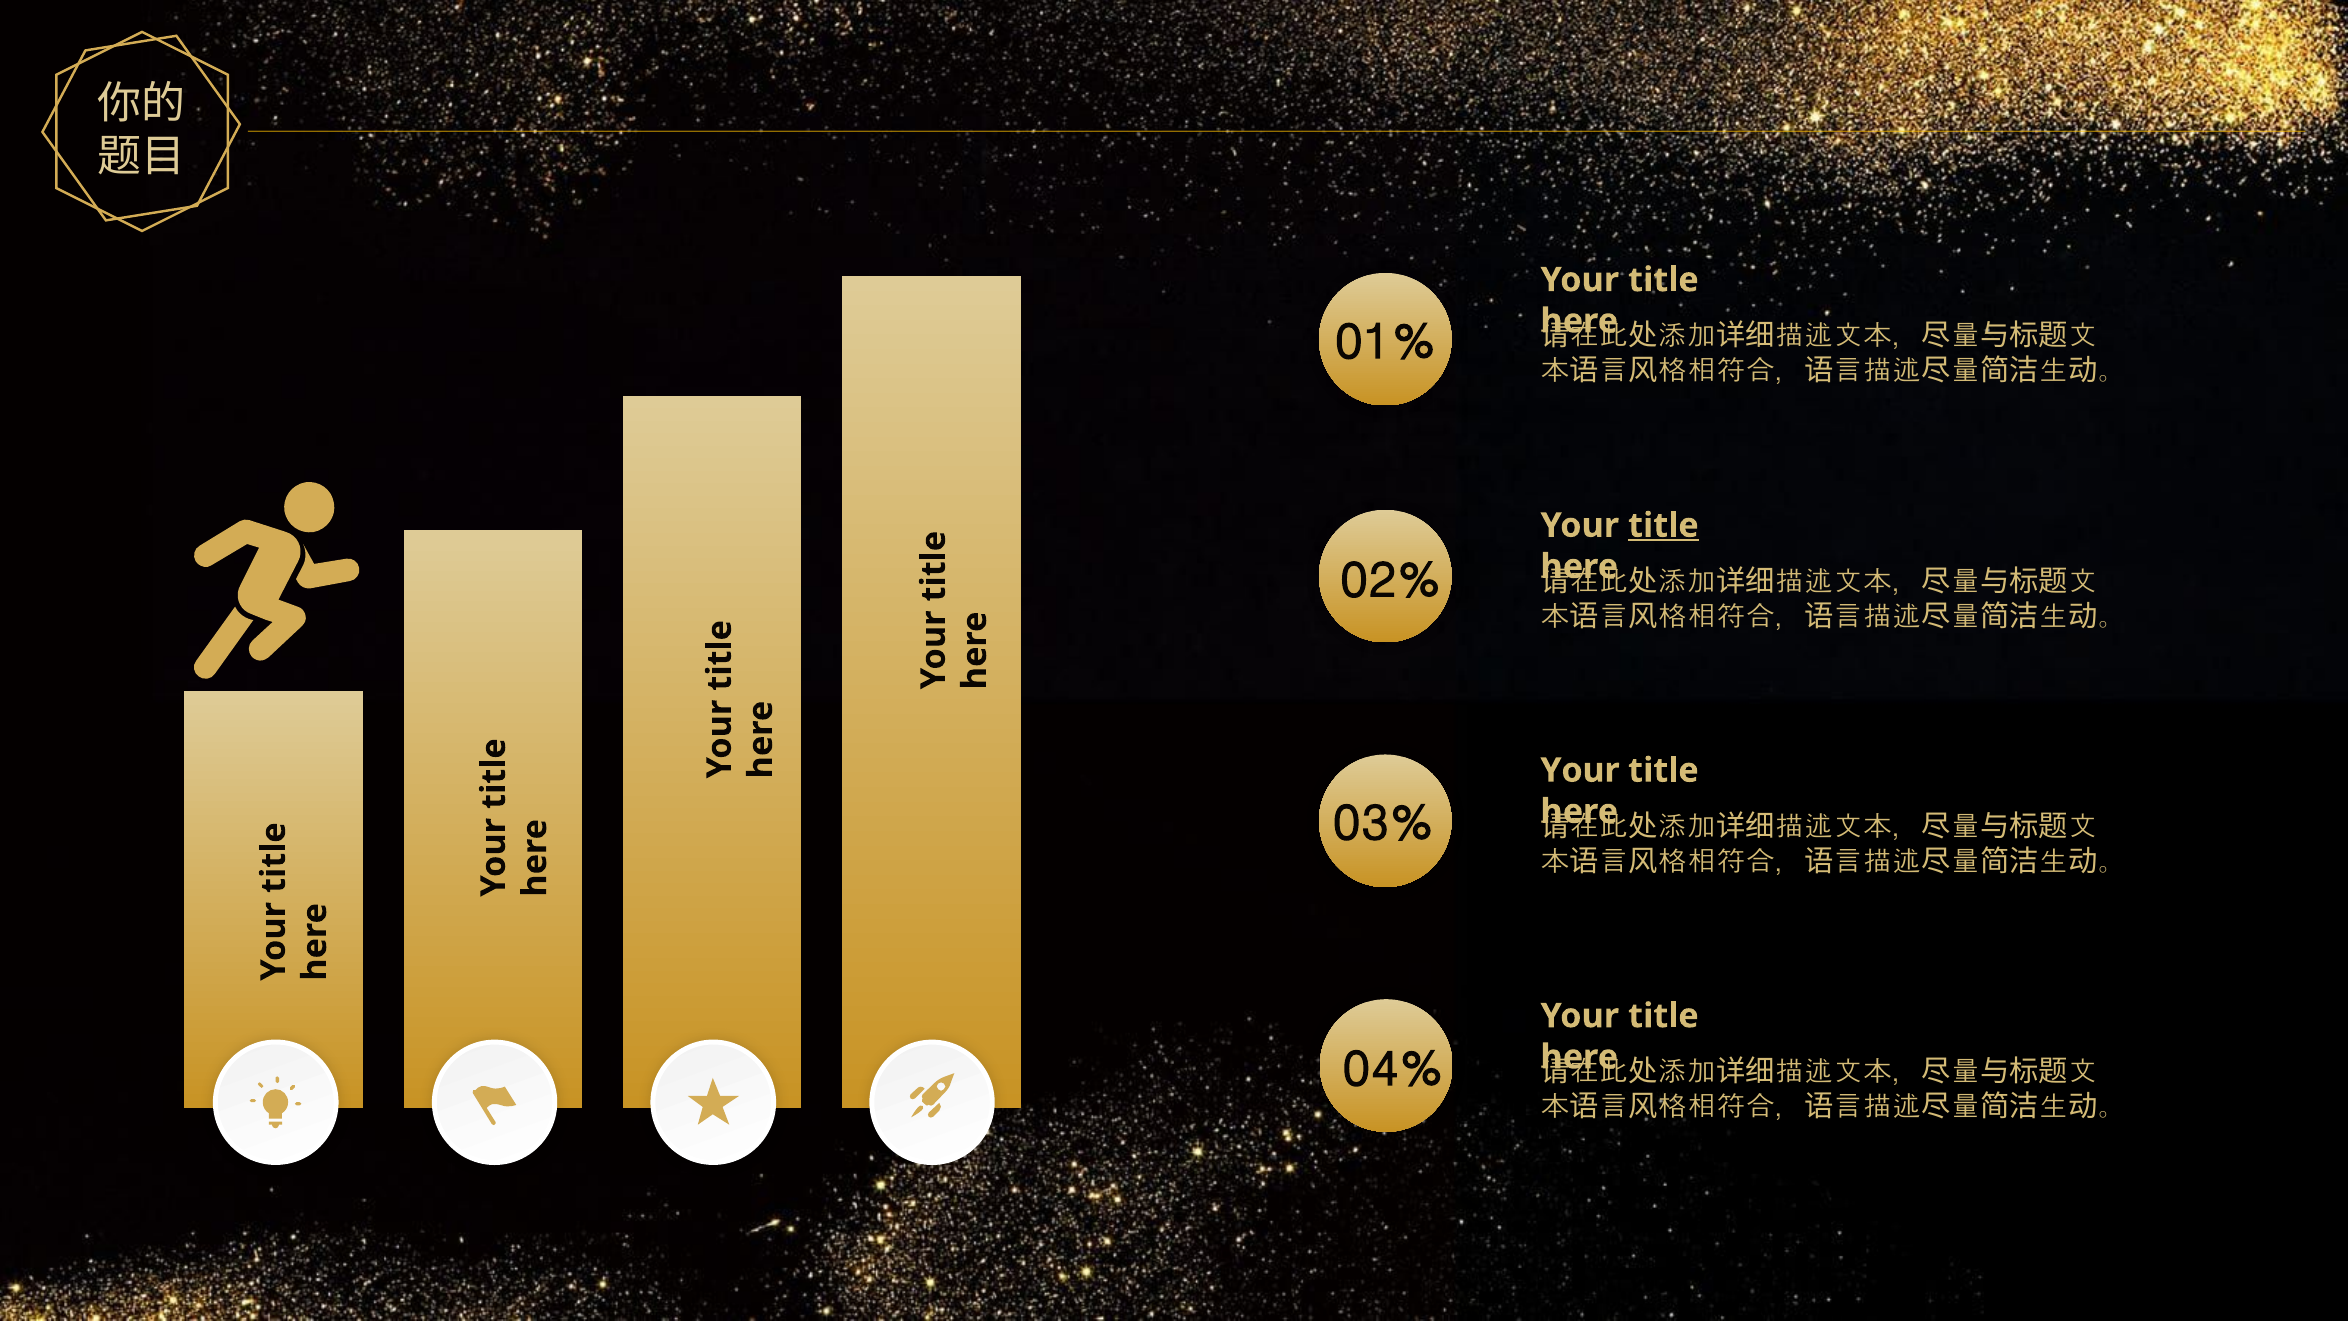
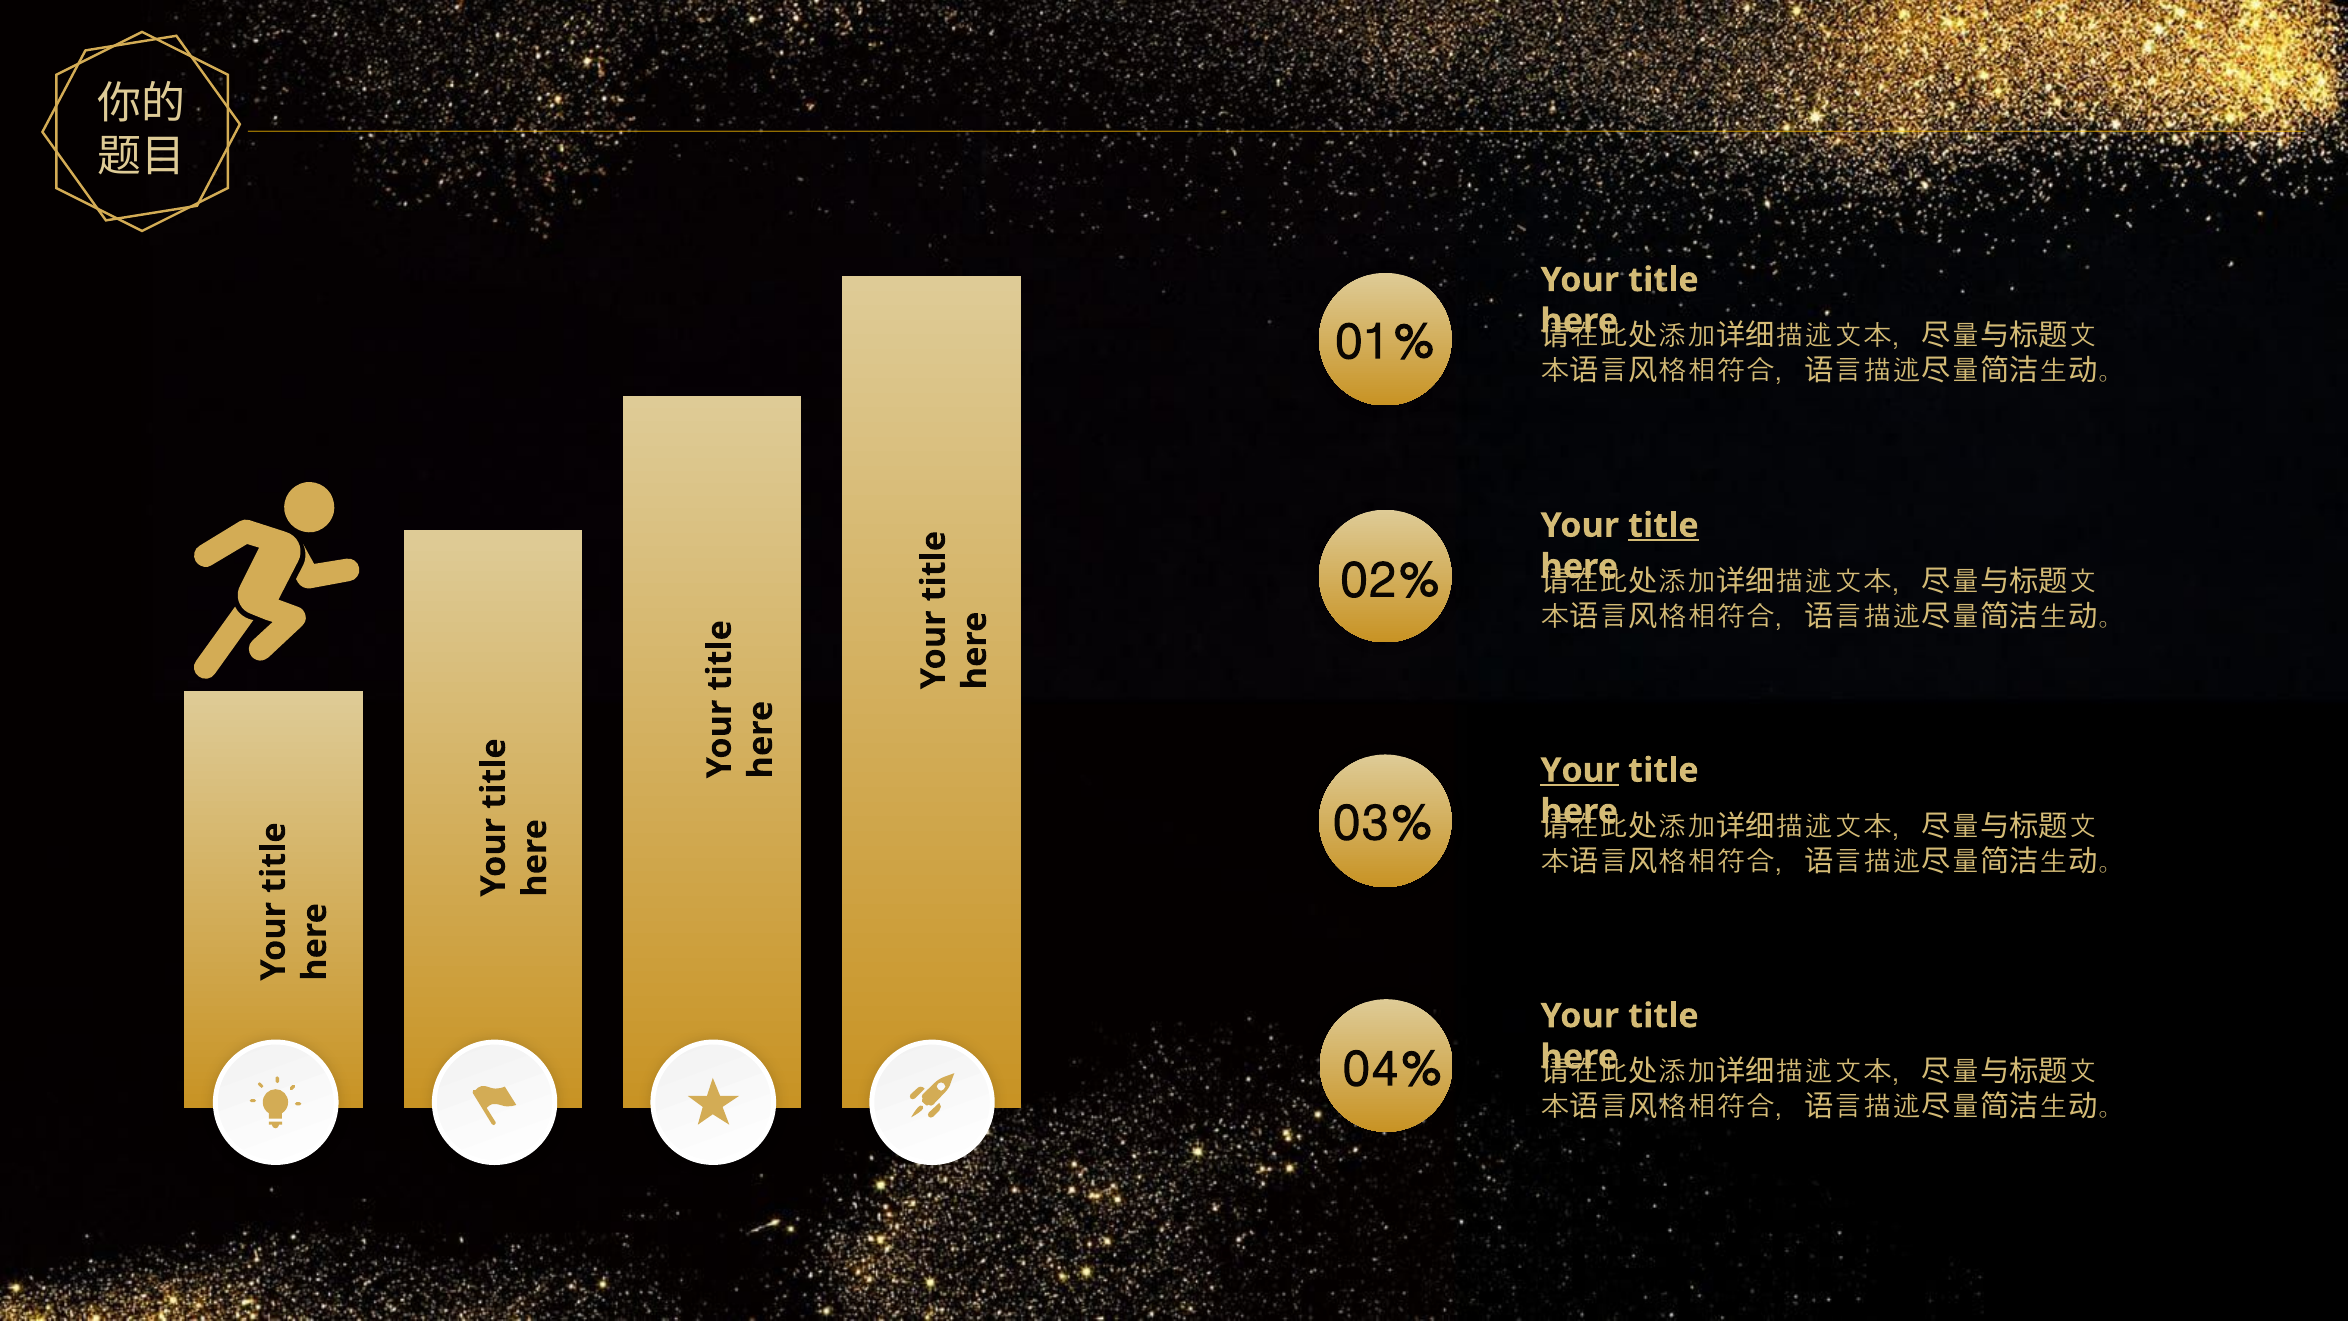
Your at (1580, 770) underline: none -> present
